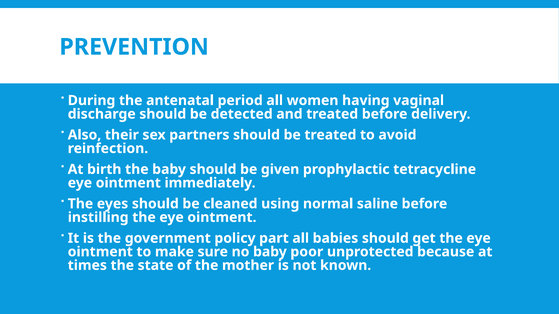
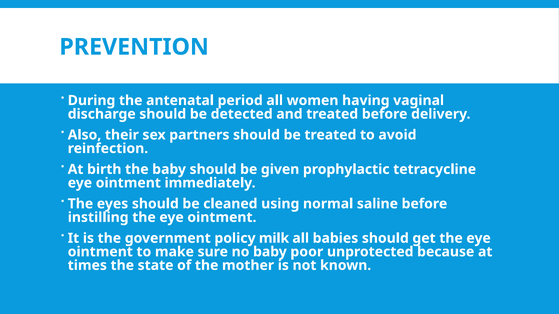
part: part -> milk
